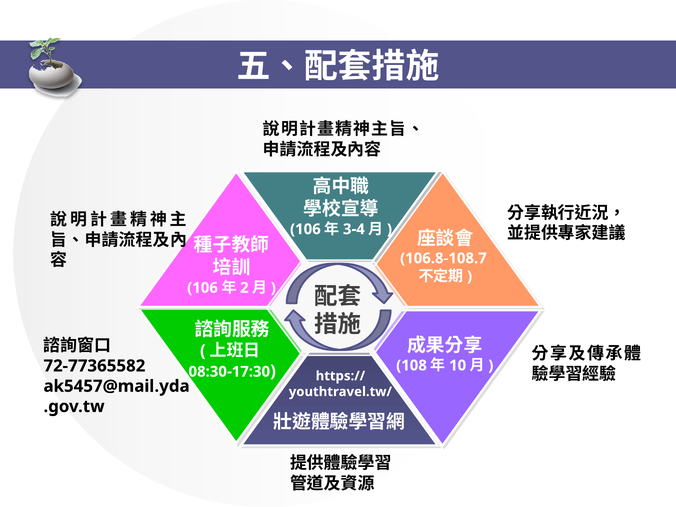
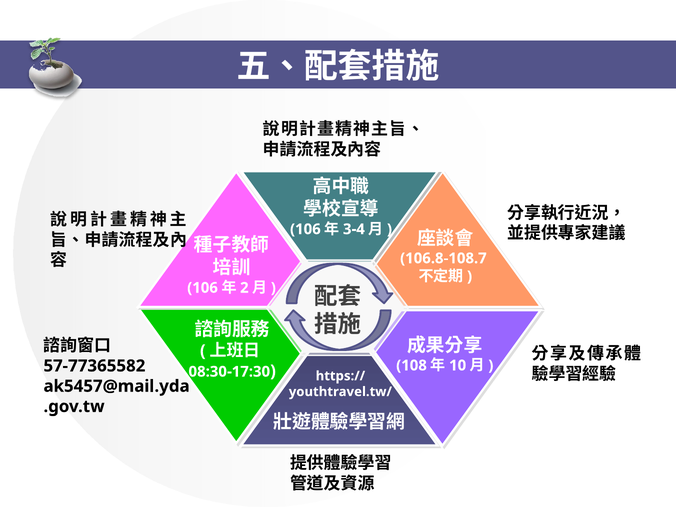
72-77365582: 72-77365582 -> 57-77365582
